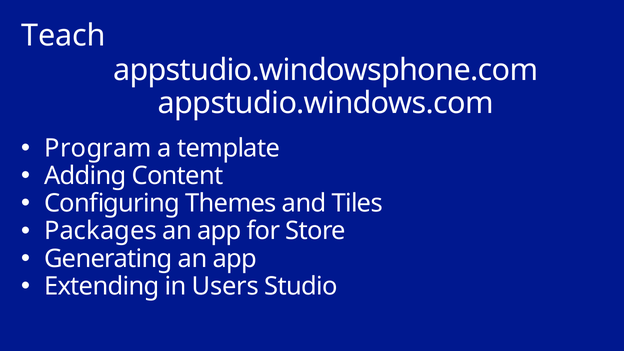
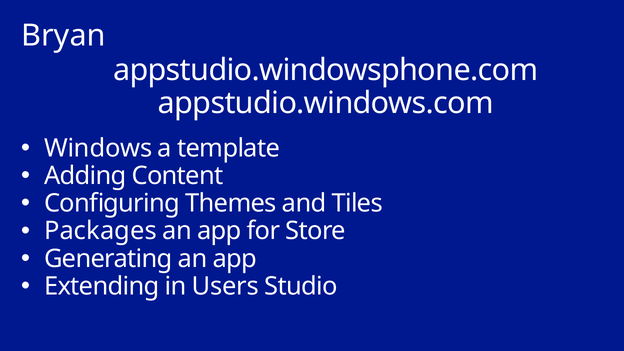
Teach: Teach -> Bryan
Program: Program -> Windows
